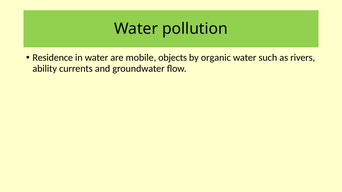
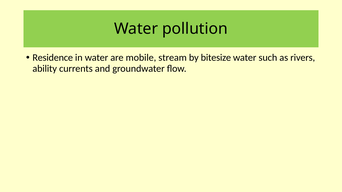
objects: objects -> stream
organic: organic -> bitesize
